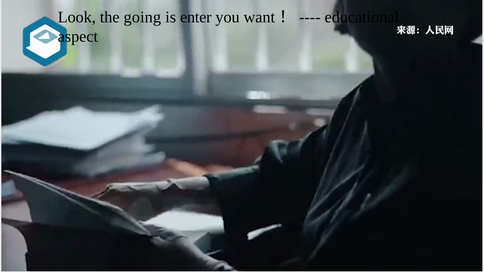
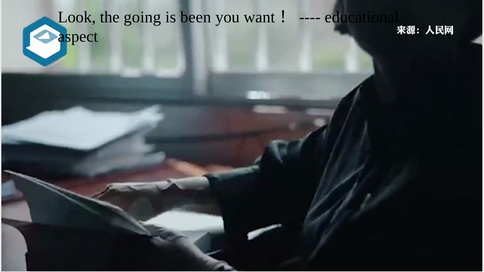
enter: enter -> been
